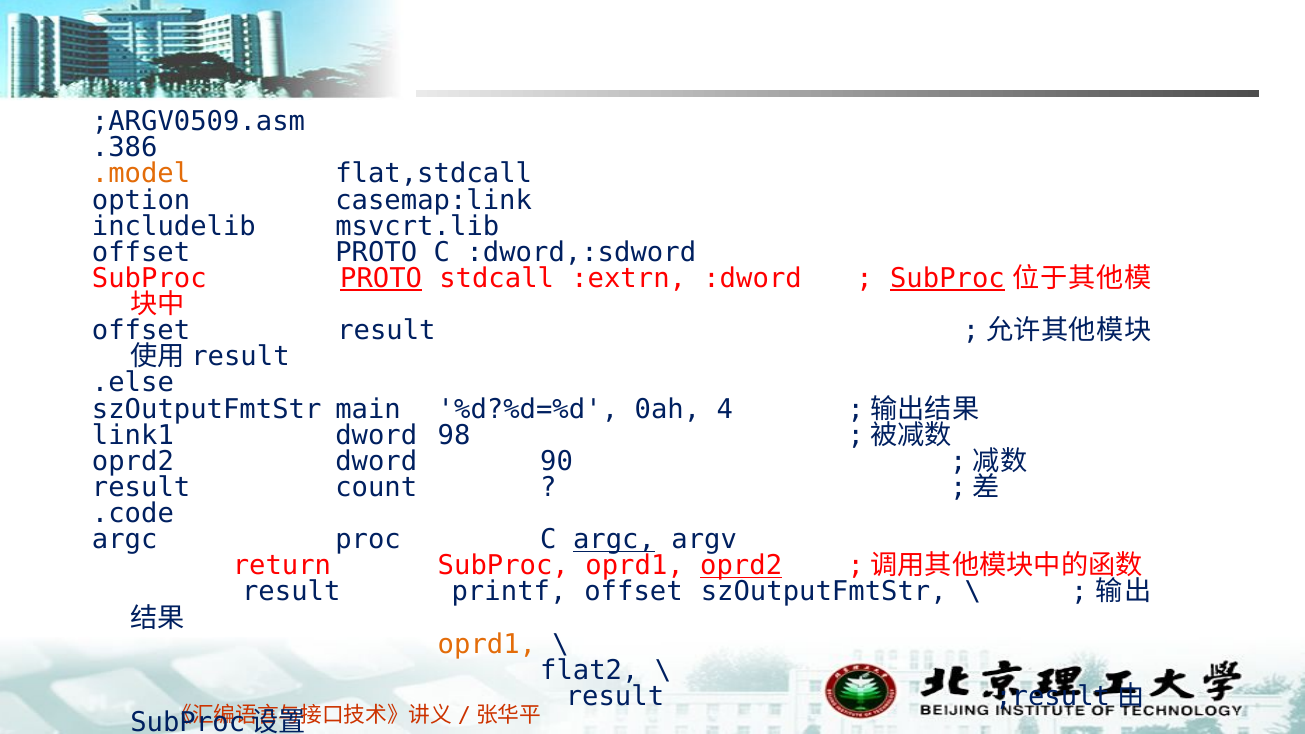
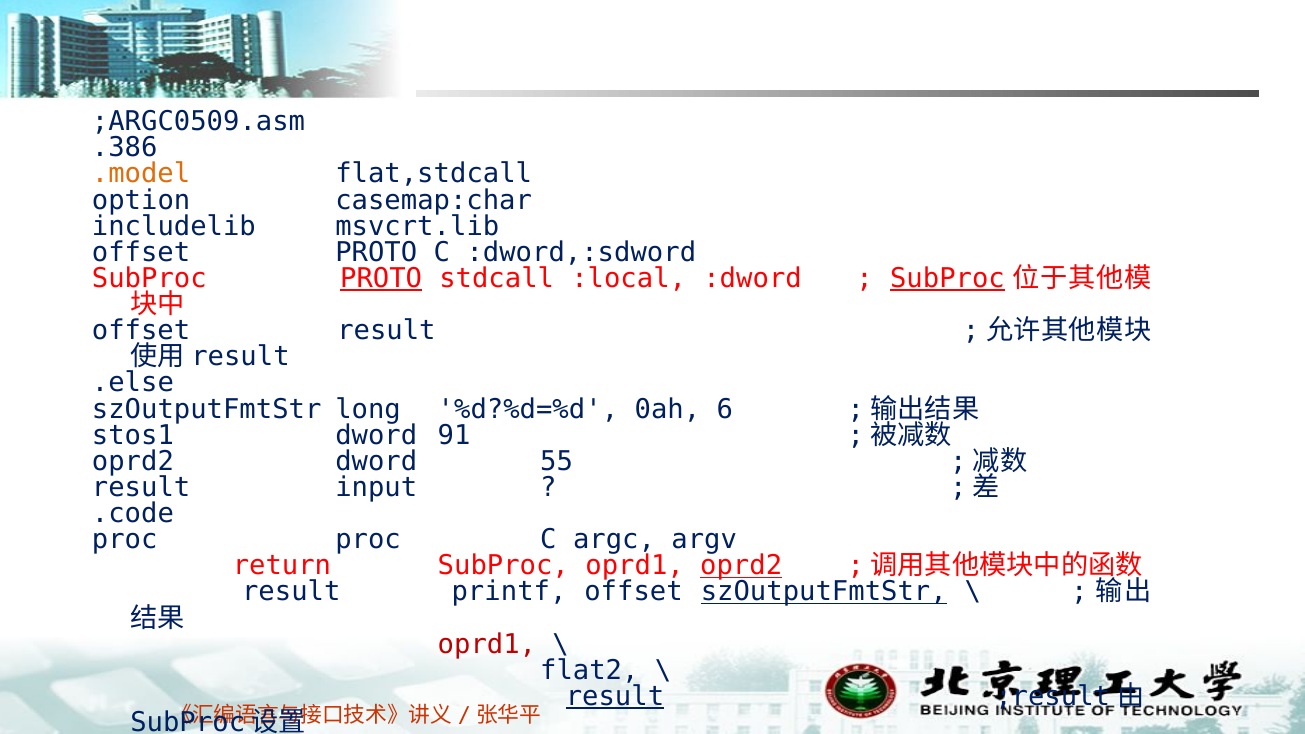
;ARGV0509.asm: ;ARGV0509.asm -> ;ARGC0509.asm
casemap:link: casemap:link -> casemap:char
:extrn: :extrn -> :local
szOutputFmtStr main: main -> long
4: 4 -> 6
link1: link1 -> stos1
98: 98 -> 91
90: 90 -> 55
count: count -> input
argc at (125, 540): argc -> proc
argc at (614, 540) underline: present -> none
szOutputFmtStr at (824, 592) underline: none -> present
oprd1 at (487, 644) colour: orange -> red
result at (615, 697) underline: none -> present
